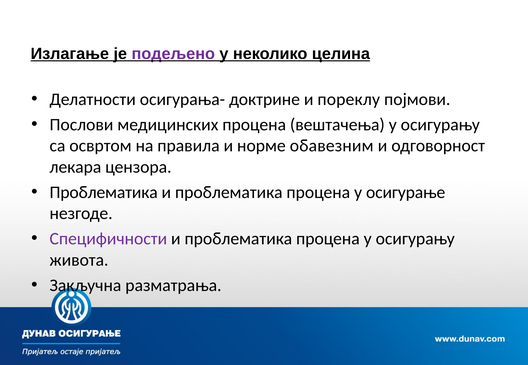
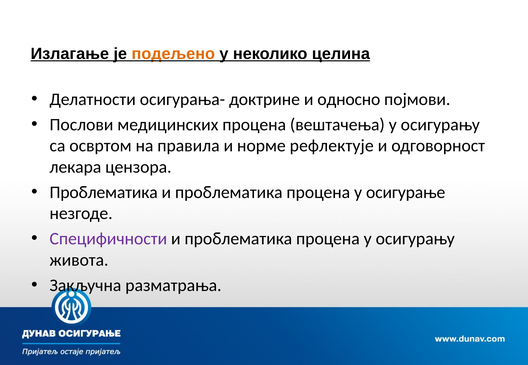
подељено colour: purple -> orange
пореклу: пореклу -> односно
обавезним: обавезним -> рефлектује
